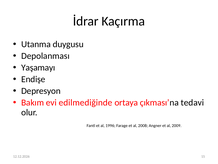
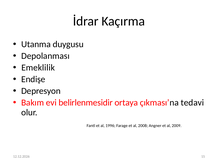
Yaşamayı: Yaşamayı -> Emeklilik
edilmediğinde: edilmediğinde -> belirlenmesidir
